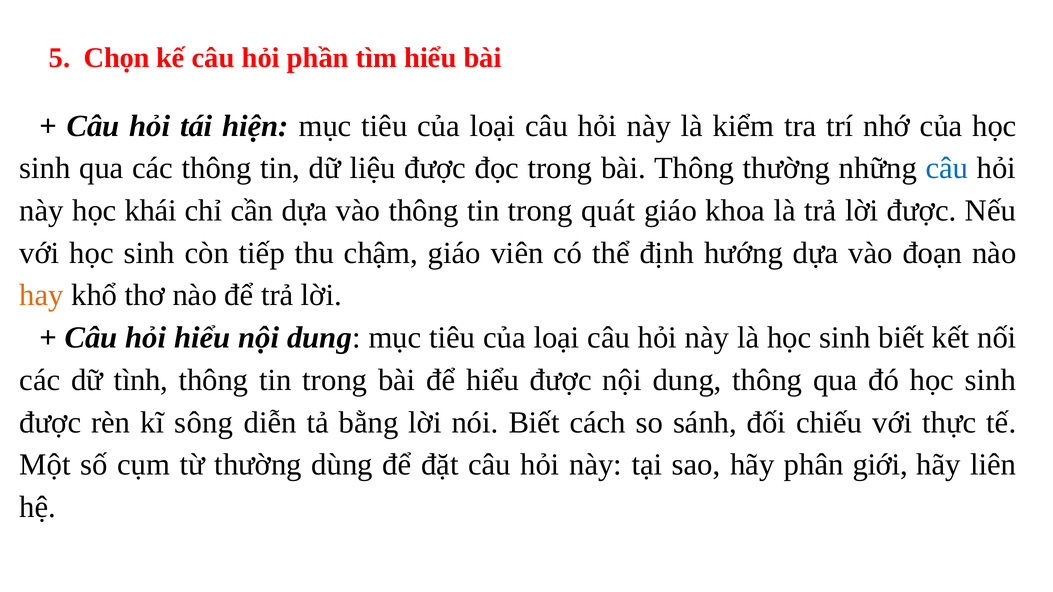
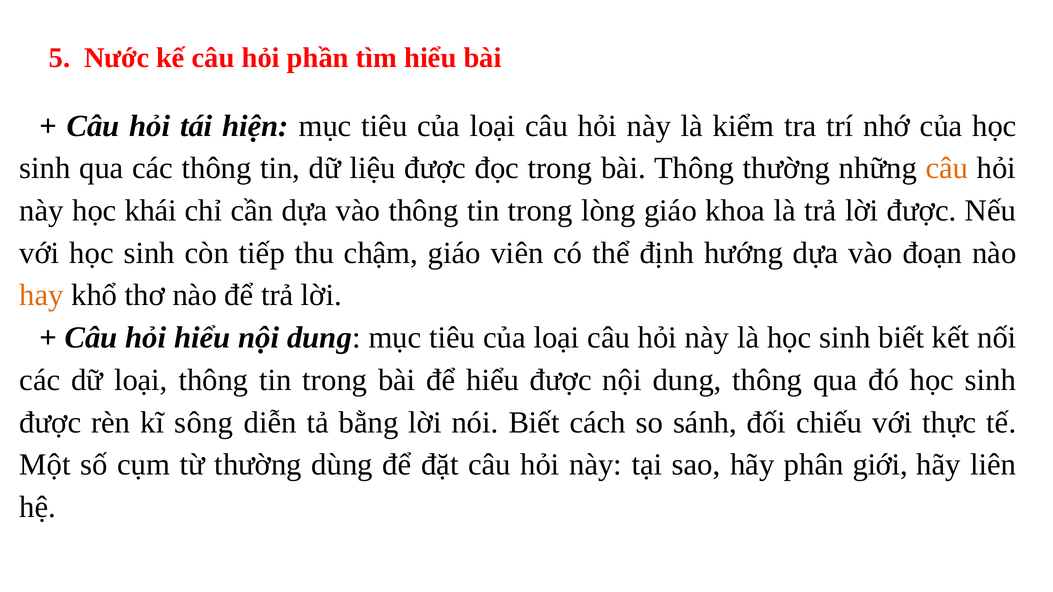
Chọn: Chọn -> Nước
câu at (947, 168) colour: blue -> orange
quát: quát -> lòng
dữ tình: tình -> loại
